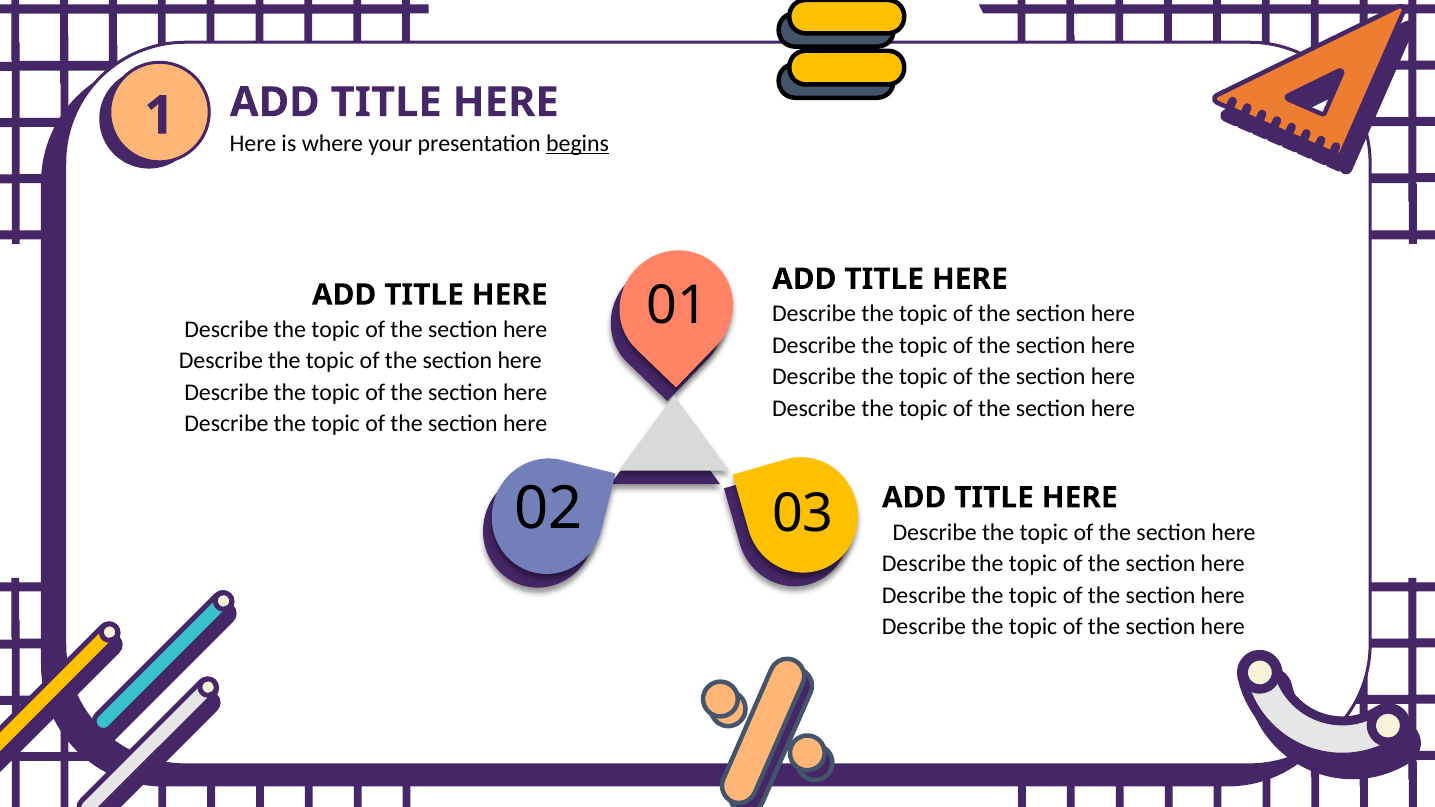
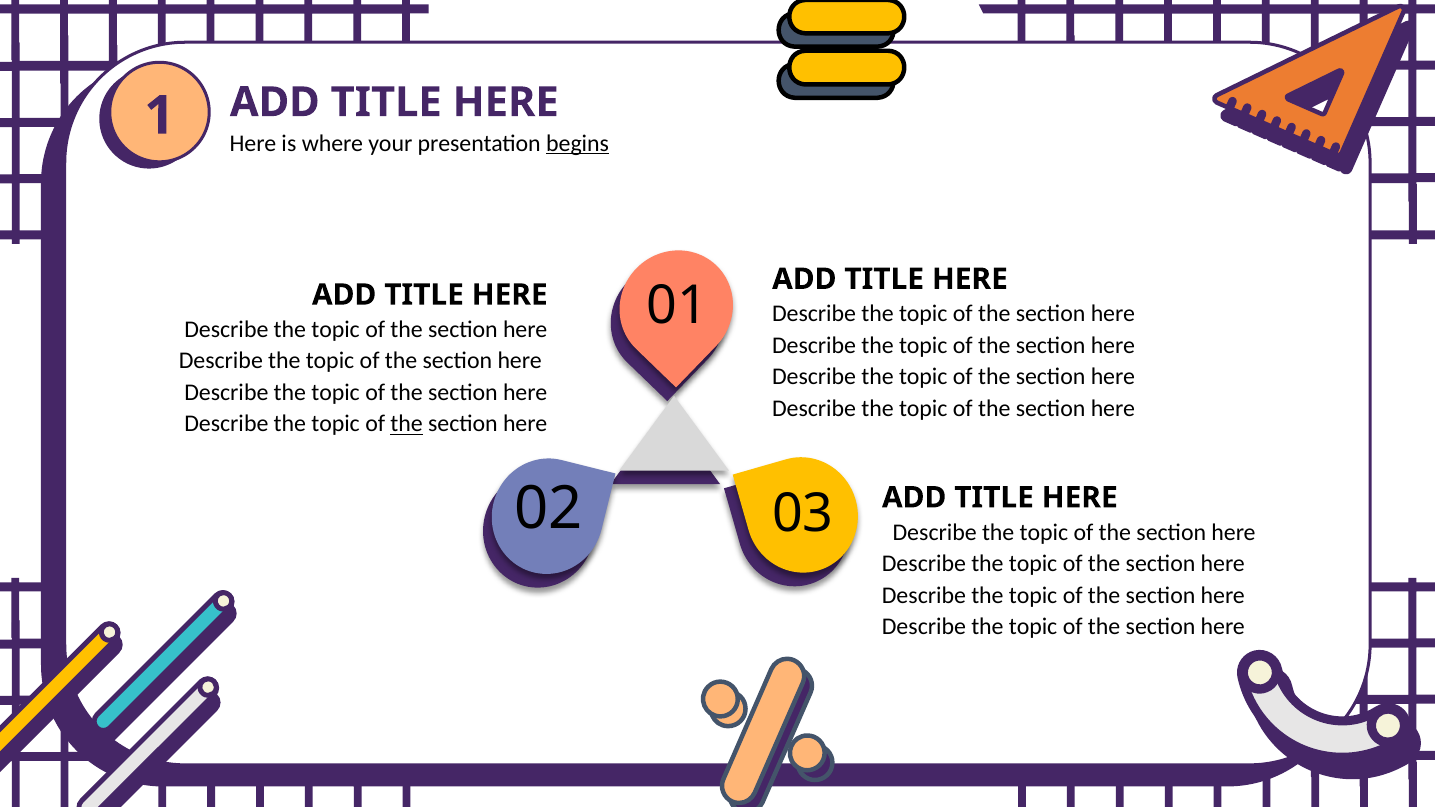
the at (407, 424) underline: none -> present
